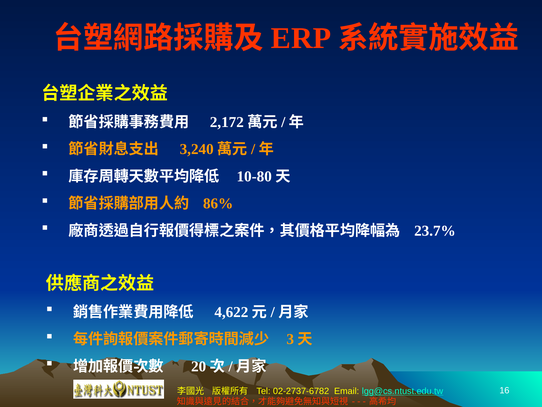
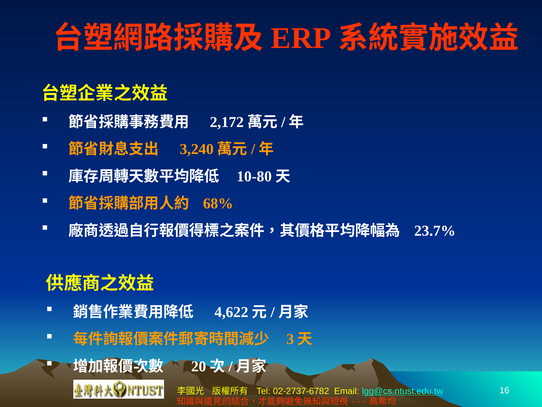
86%: 86% -> 68%
